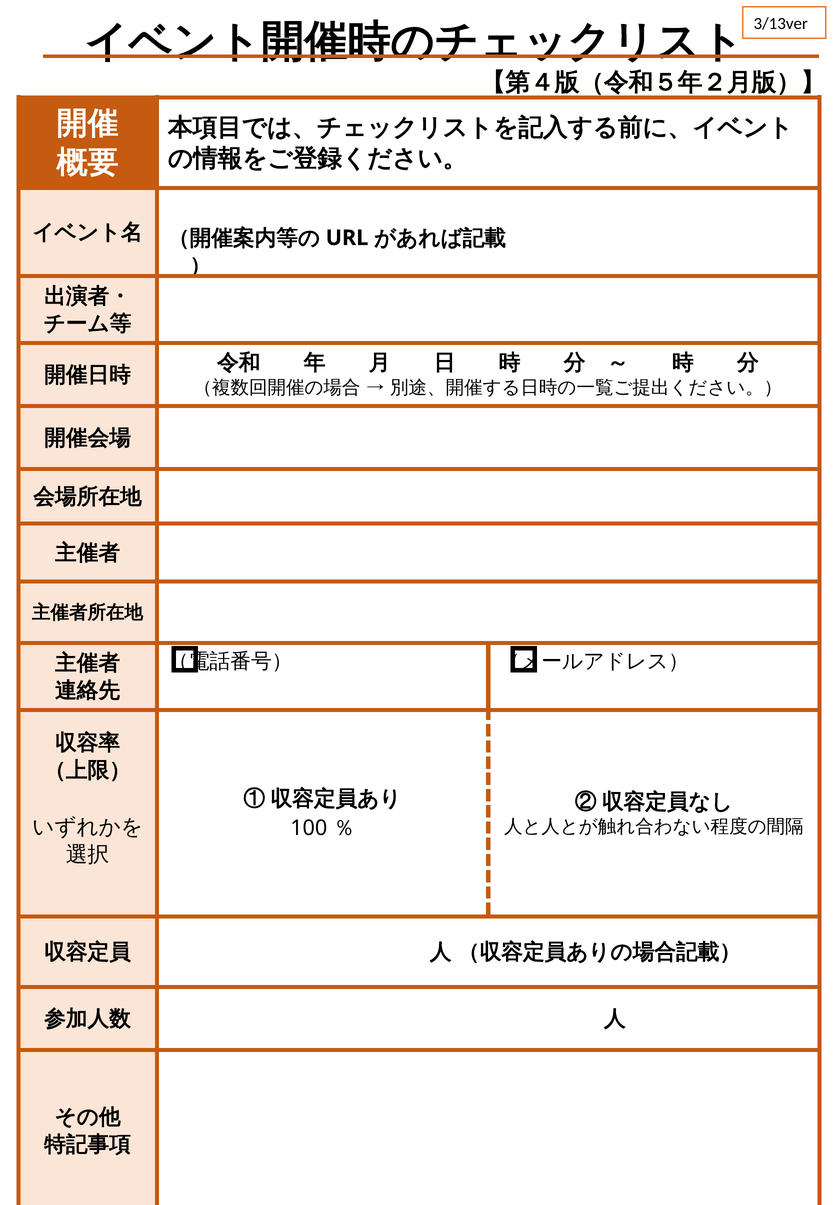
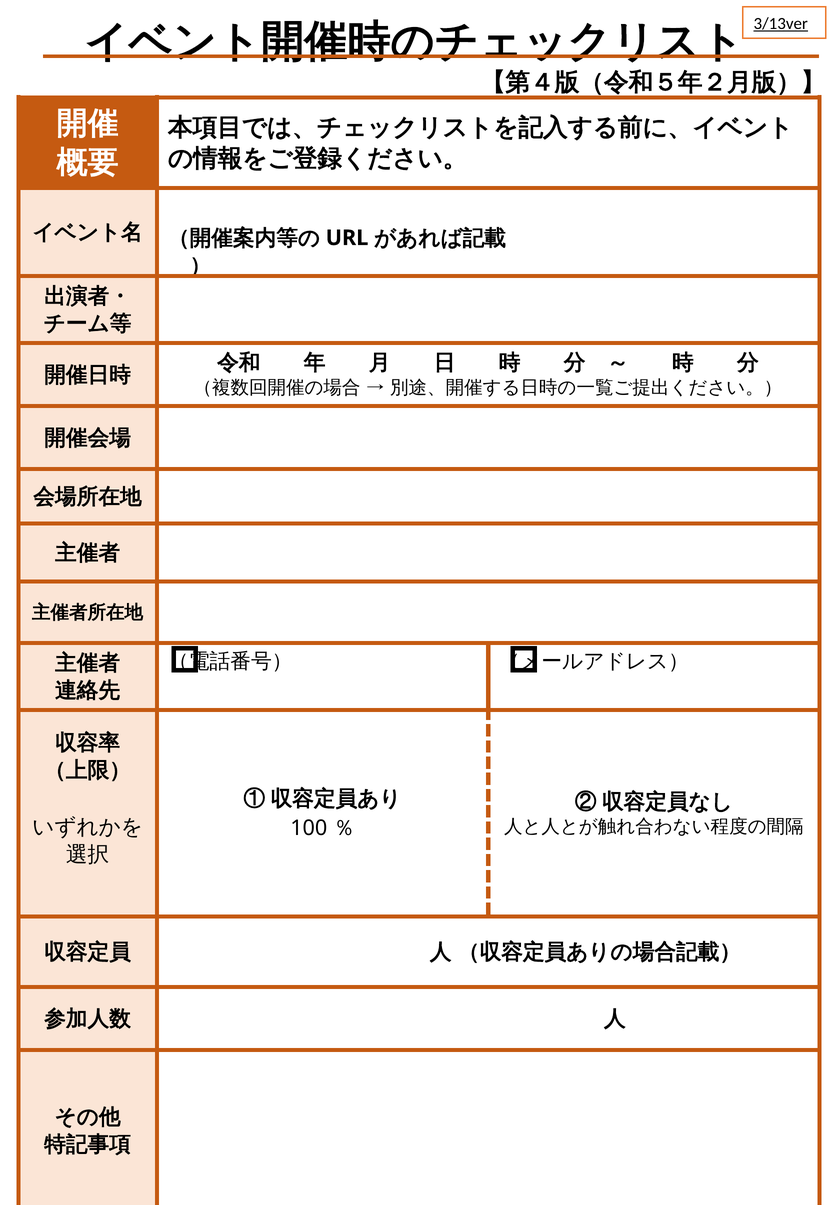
3/13ver underline: none -> present
